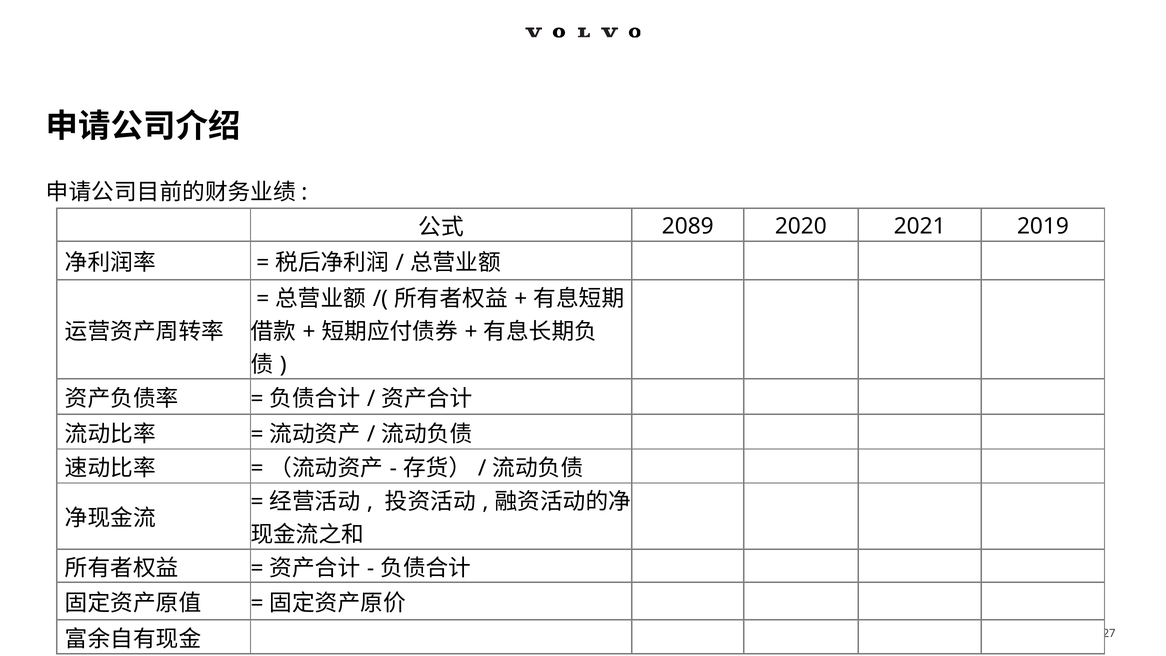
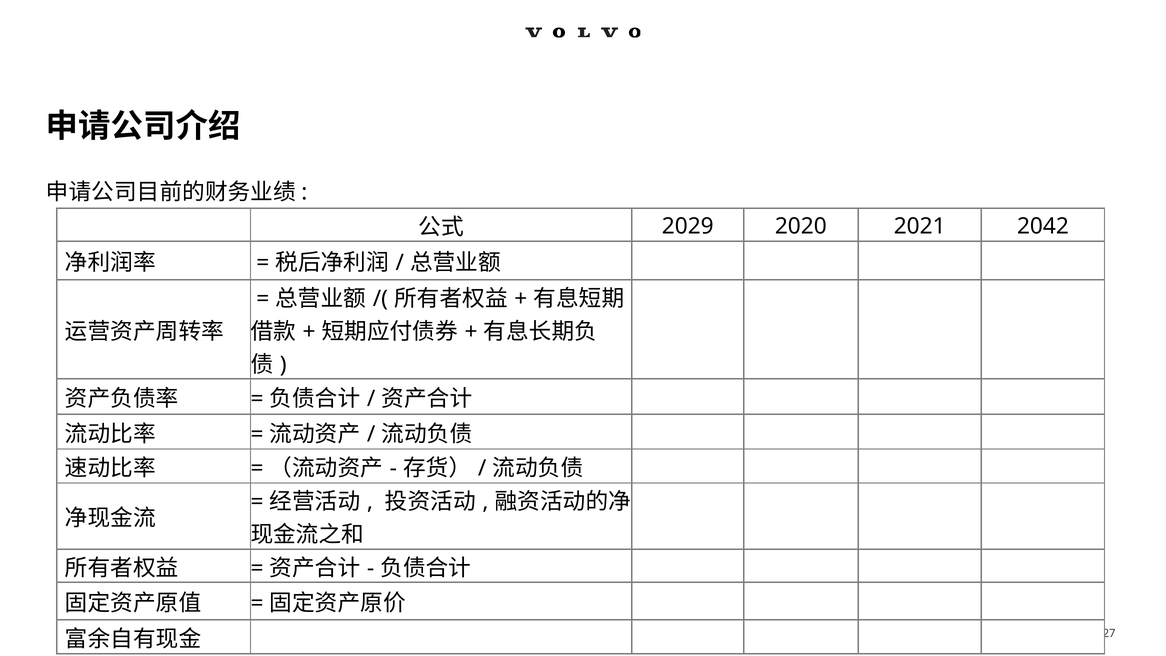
2089: 2089 -> 2029
2019: 2019 -> 2042
